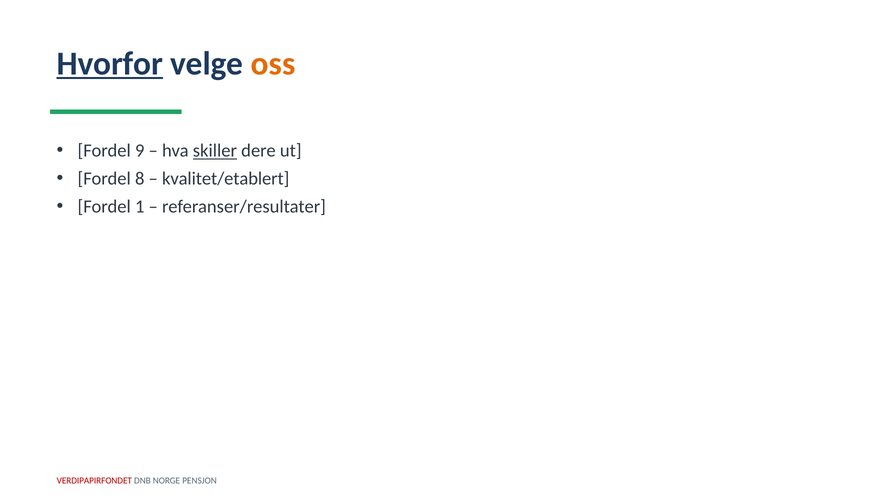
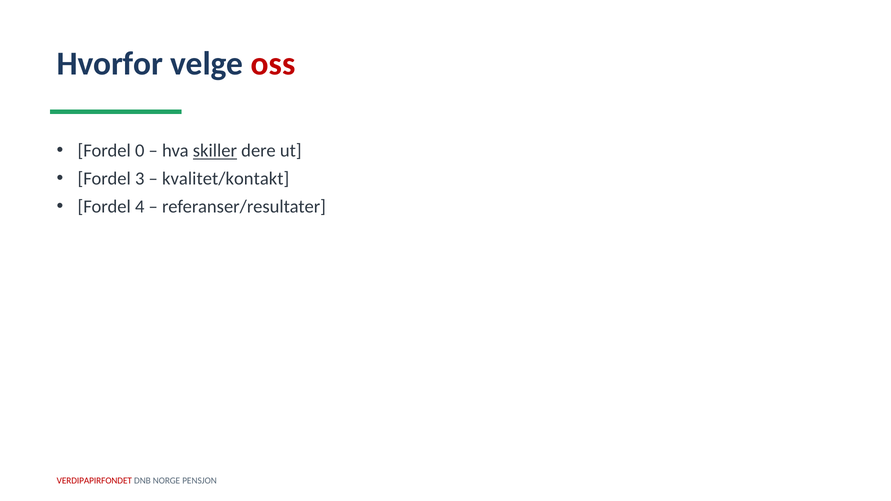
Hvorfor underline: present -> none
oss colour: orange -> red
9: 9 -> 0
8: 8 -> 3
kvalitet/etablert: kvalitet/etablert -> kvalitet/kontakt
1: 1 -> 4
